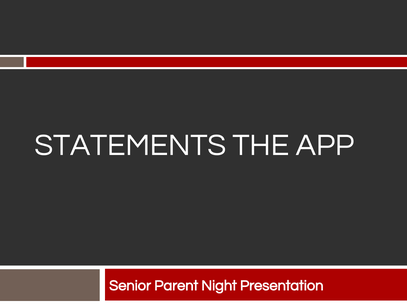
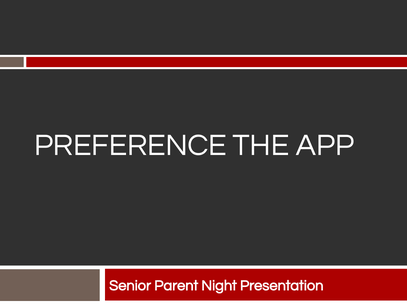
STATEMENTS: STATEMENTS -> PREFERENCE
